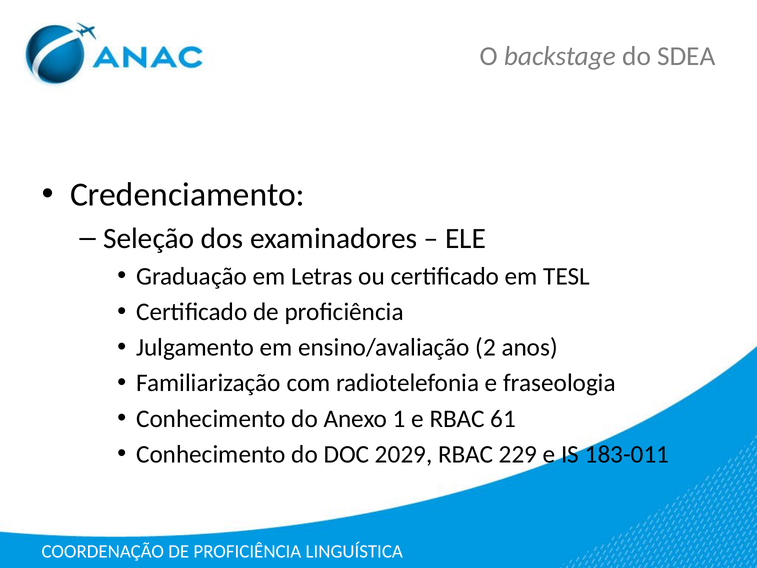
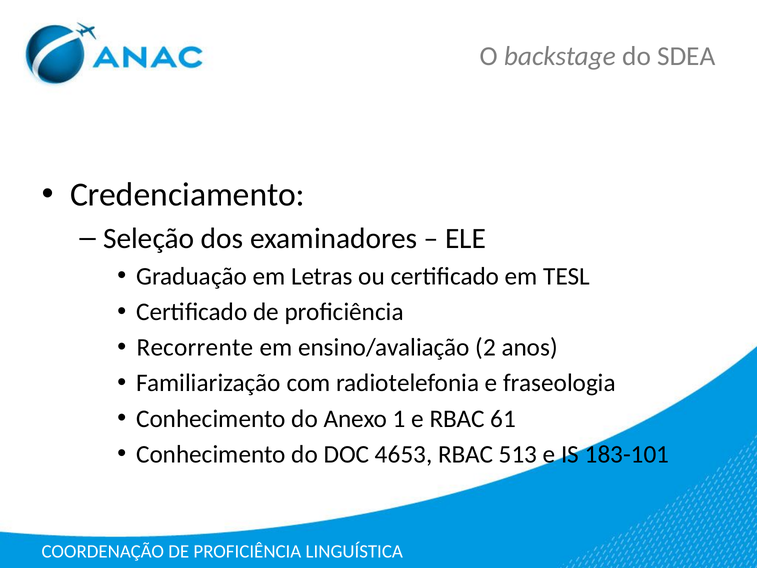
Julgamento: Julgamento -> Recorrente
2029: 2029 -> 4653
229: 229 -> 513
183-011: 183-011 -> 183-101
